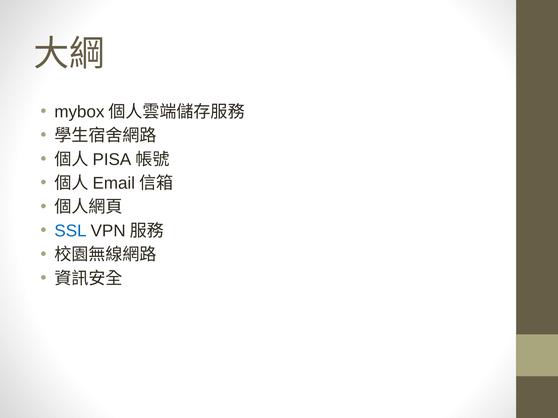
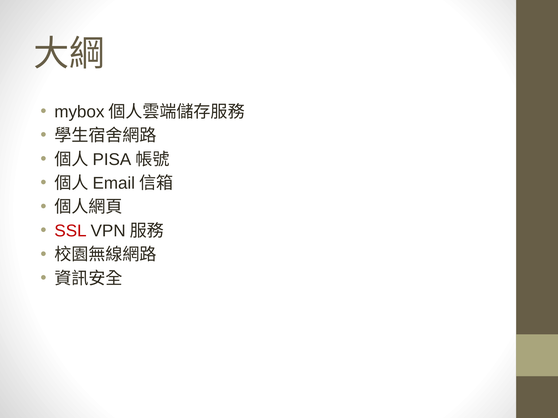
SSL colour: blue -> red
